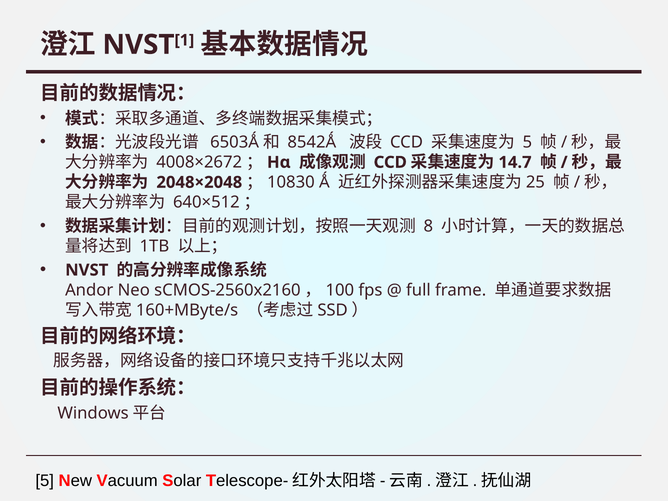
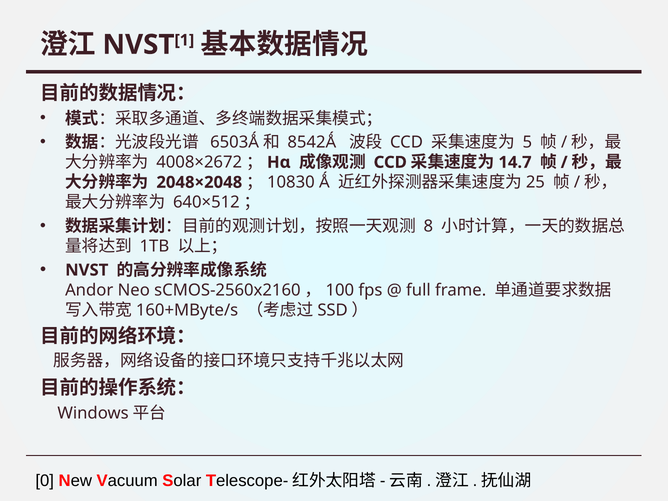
5 at (45, 481): 5 -> 0
